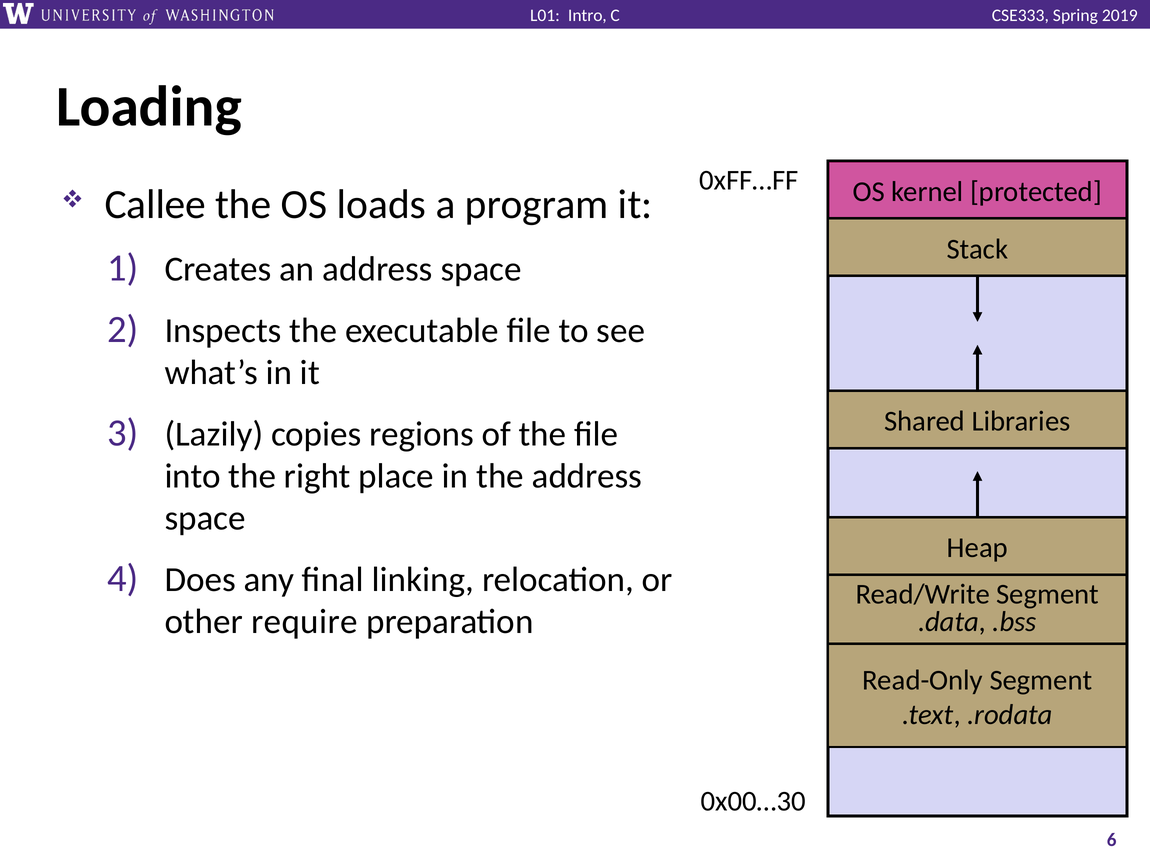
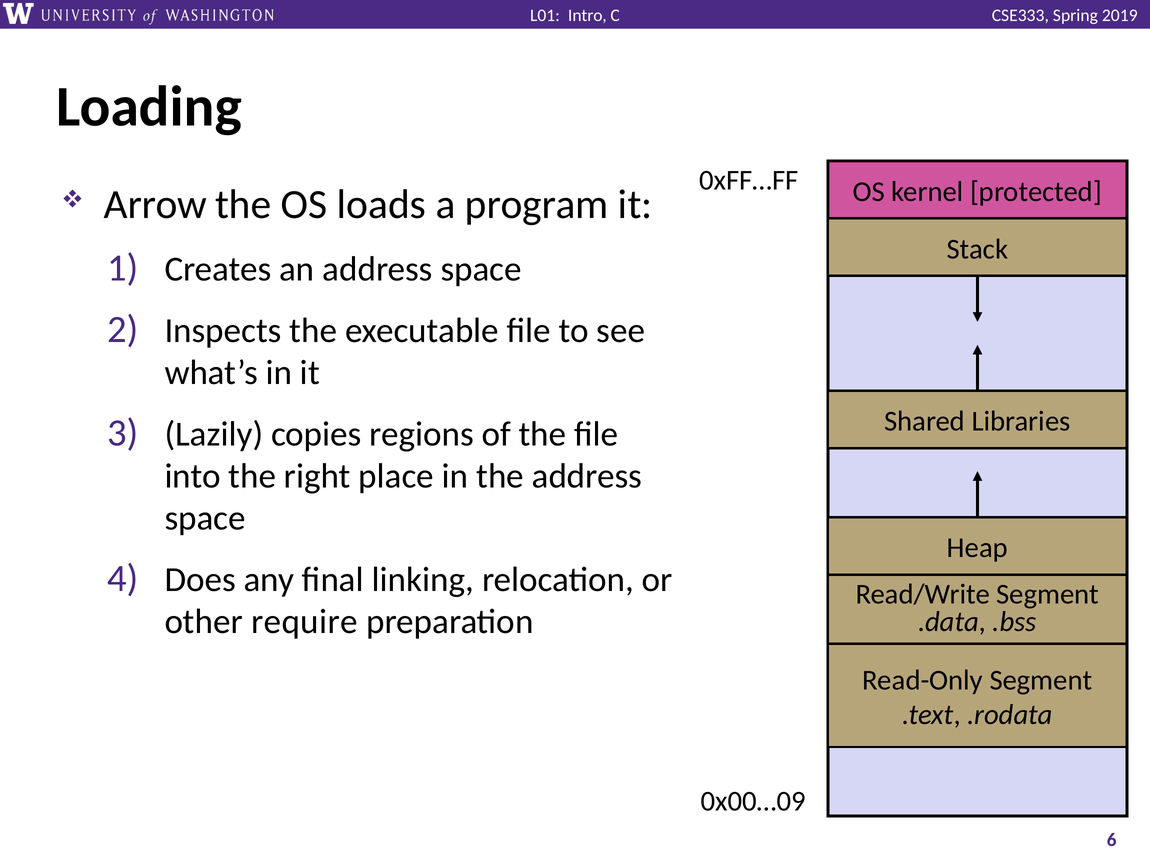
Callee: Callee -> Arrow
0x00…30: 0x00…30 -> 0x00…09
